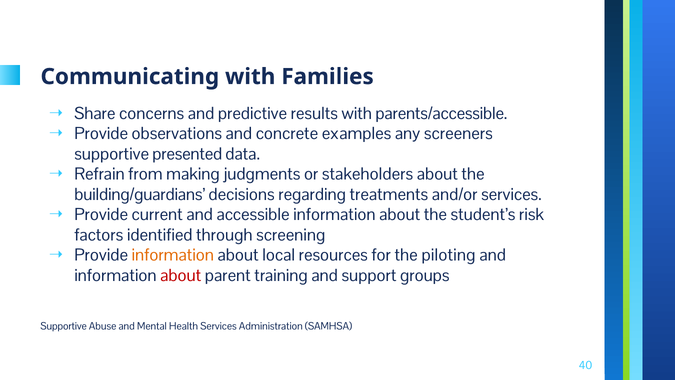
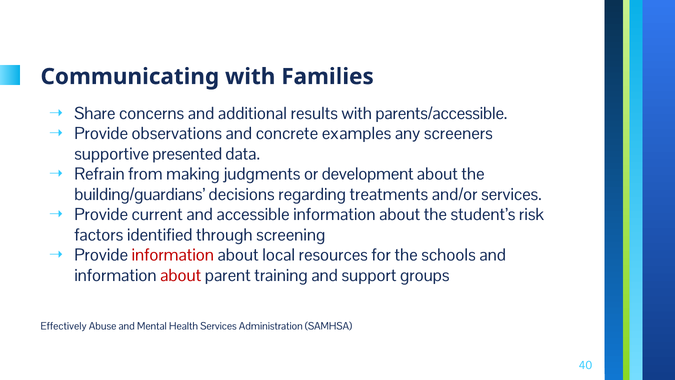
predictive: predictive -> additional
stakeholders: stakeholders -> development
information at (173, 255) colour: orange -> red
piloting: piloting -> schools
Supportive at (64, 326): Supportive -> Effectively
